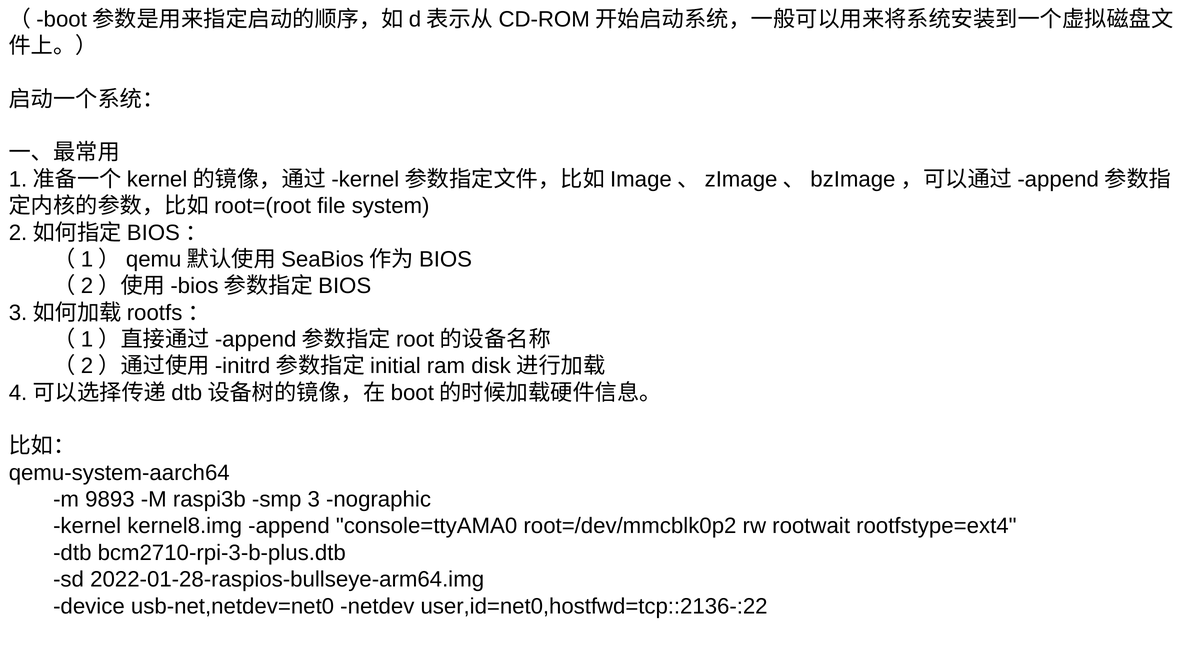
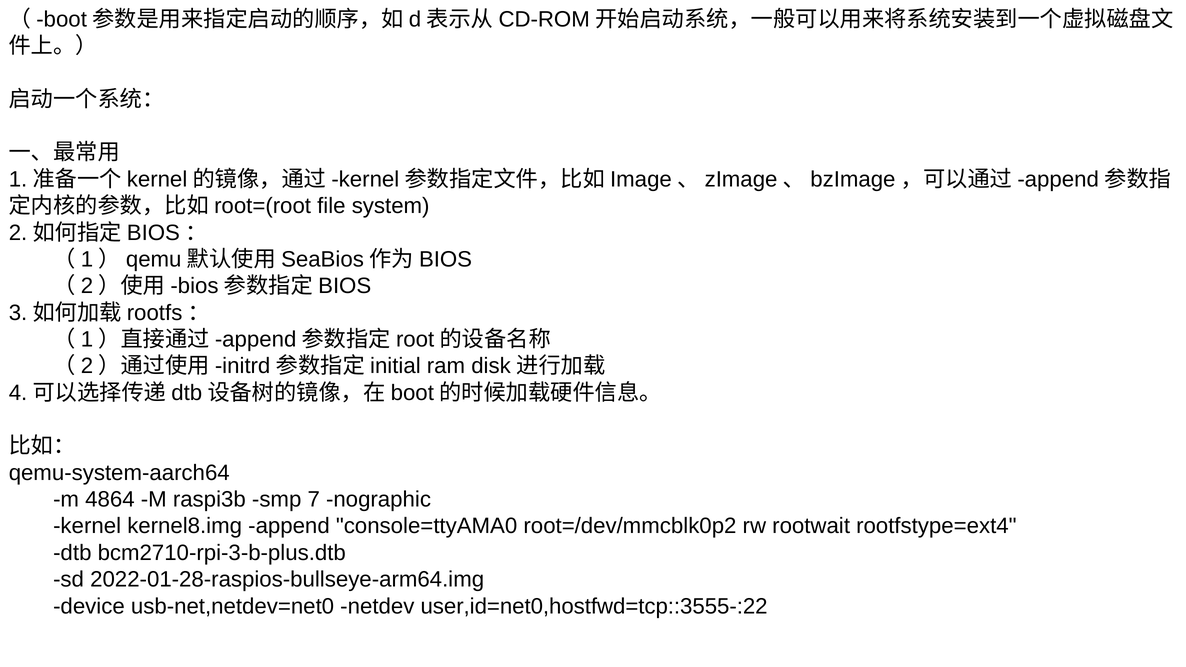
9893: 9893 -> 4864
3: 3 -> 7
user,id=net0,hostfwd=tcp::2136-:22: user,id=net0,hostfwd=tcp::2136-:22 -> user,id=net0,hostfwd=tcp::3555-:22
